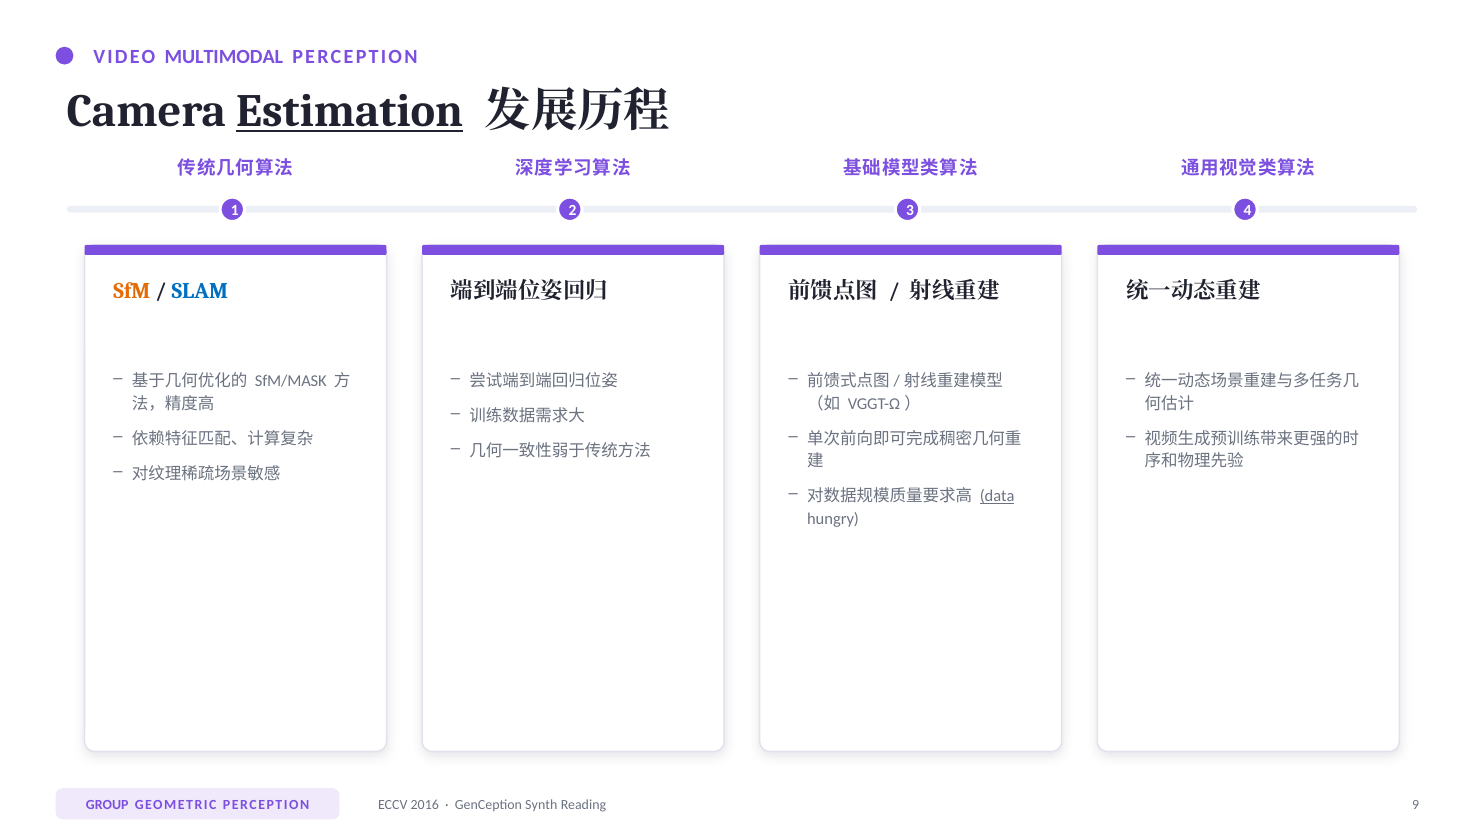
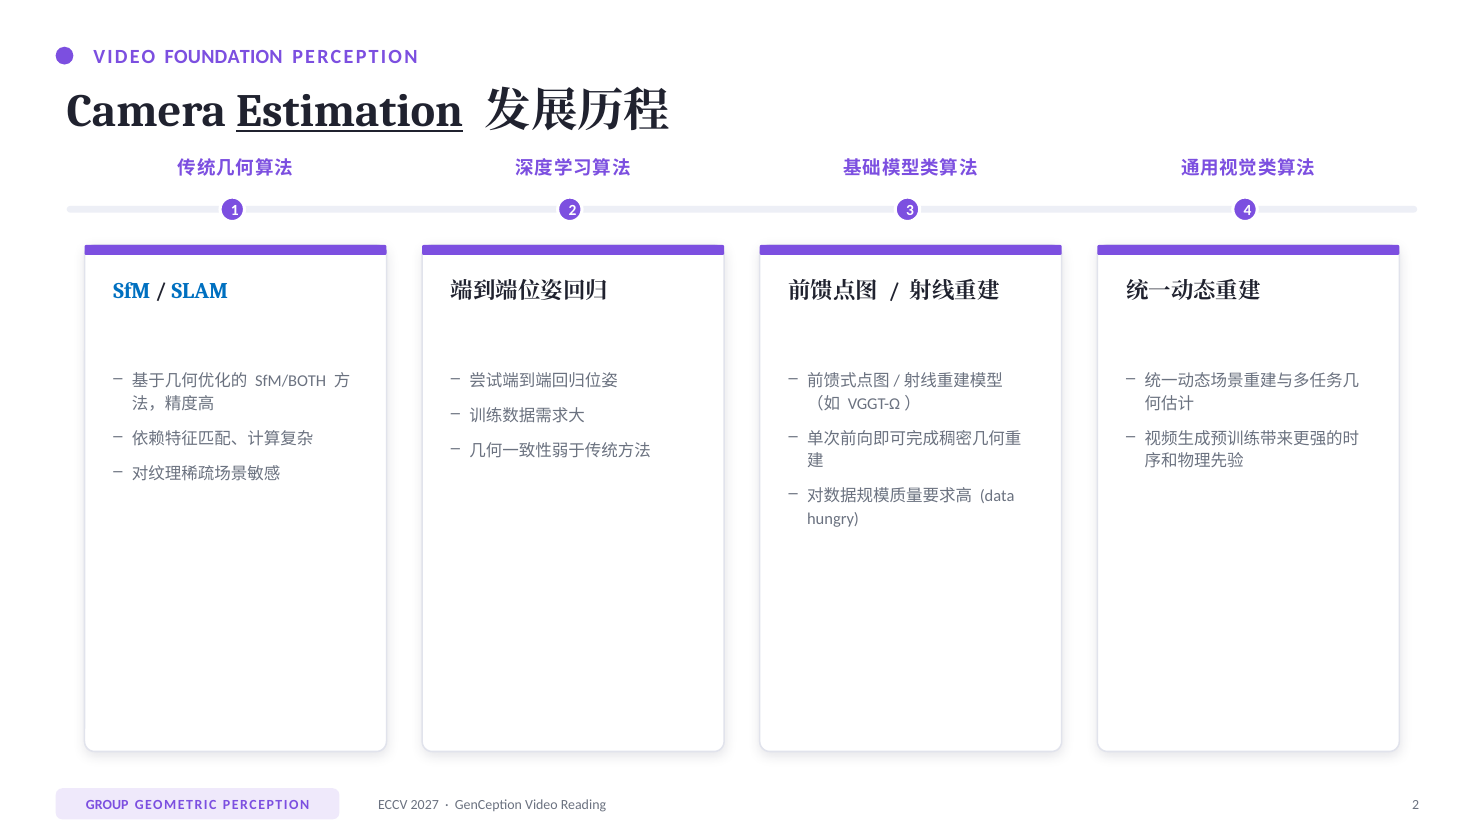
MULTIMODAL: MULTIMODAL -> FOUNDATION
SfM colour: orange -> blue
SfM/MASK: SfM/MASK -> SfM/BOTH
data underline: present -> none
2016: 2016 -> 2027
GenCeption Synth: Synth -> Video
Reading 9: 9 -> 2
